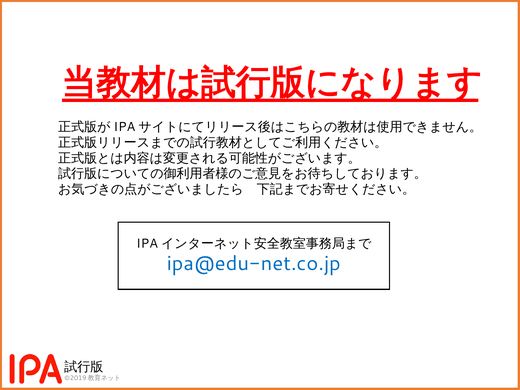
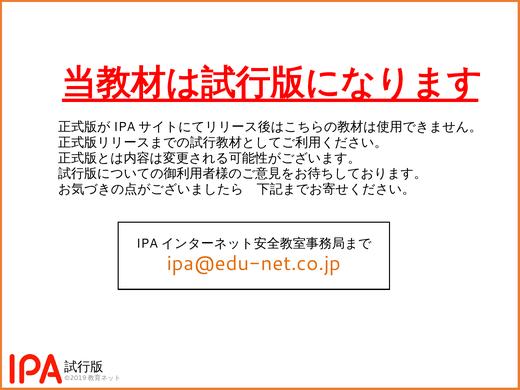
ipa@edu-net.co.jp colour: blue -> orange
